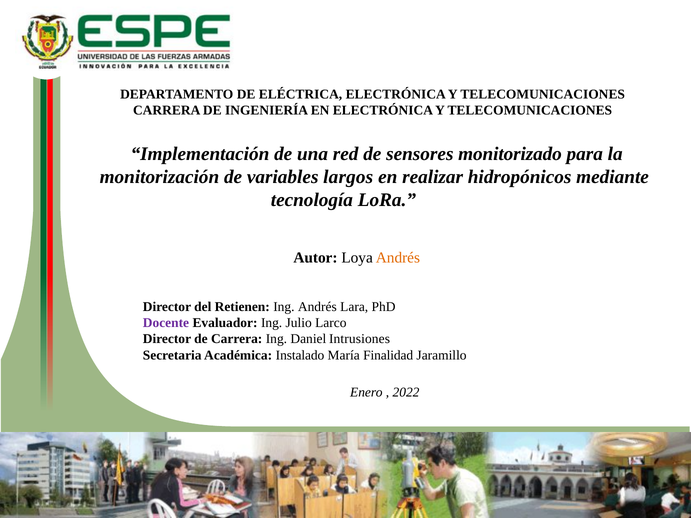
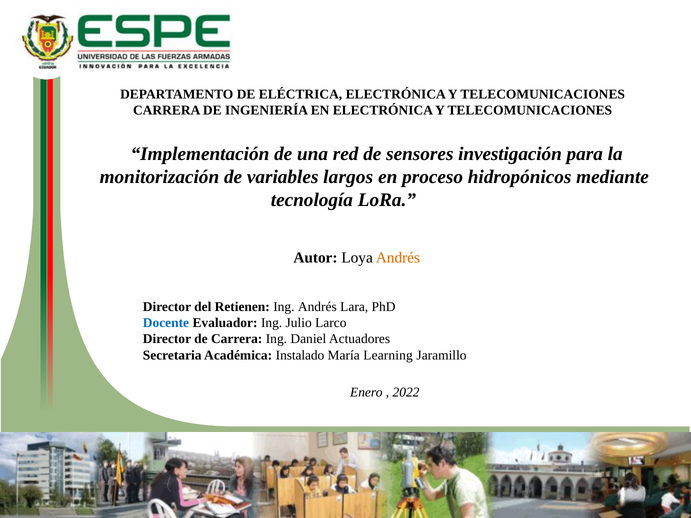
monitorizado: monitorizado -> investigación
realizar: realizar -> proceso
Docente colour: purple -> blue
Intrusiones: Intrusiones -> Actuadores
Finalidad: Finalidad -> Learning
